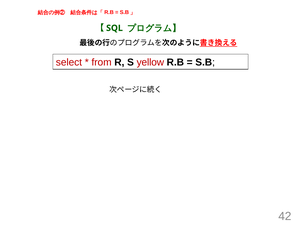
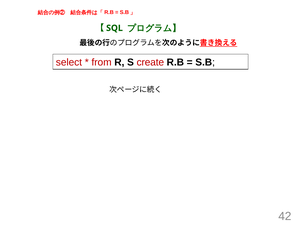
yellow: yellow -> create
